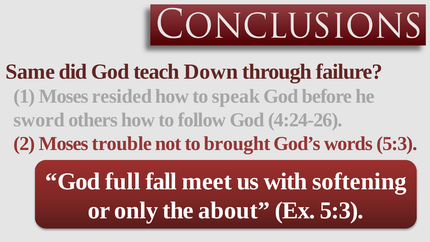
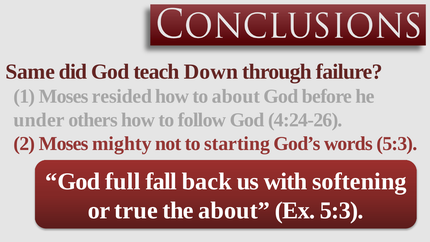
to speak: speak -> about
sword: sword -> under
trouble: trouble -> mighty
brought: brought -> starting
meet: meet -> back
only: only -> true
